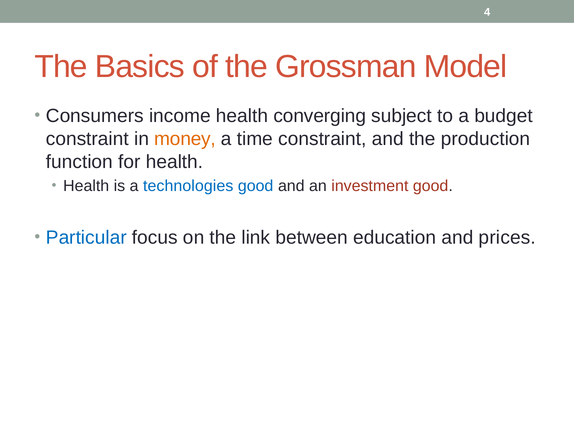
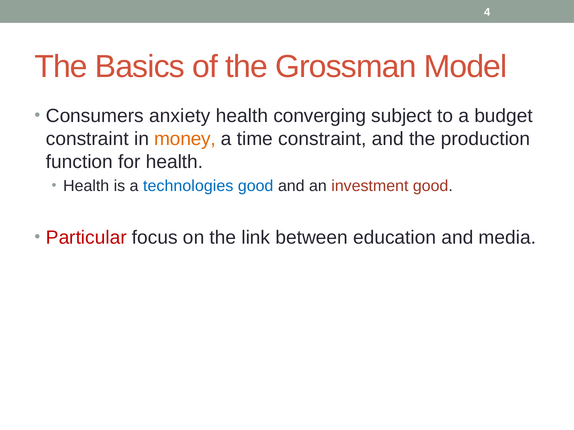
income: income -> anxiety
Particular colour: blue -> red
prices: prices -> media
